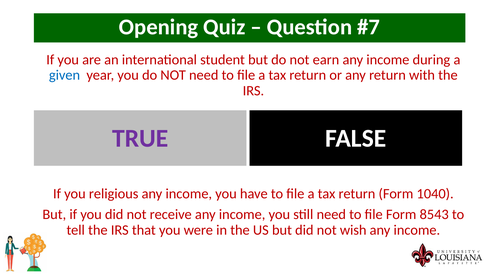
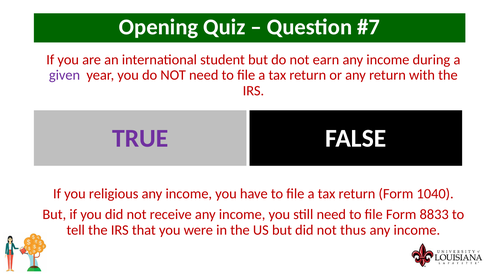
given colour: blue -> purple
8543: 8543 -> 8833
wish: wish -> thus
